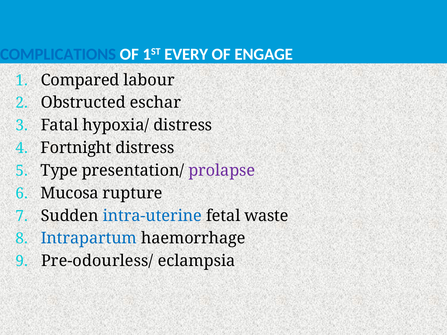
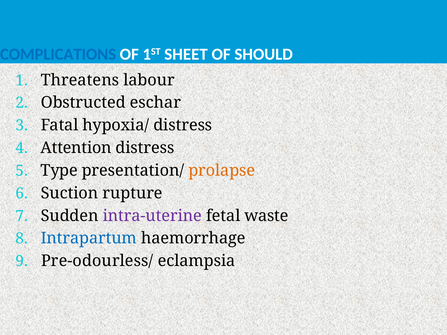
EVERY: EVERY -> SHEET
ENGAGE: ENGAGE -> SHOULD
Compared: Compared -> Threatens
Fortnight: Fortnight -> Attention
prolapse colour: purple -> orange
Mucosa: Mucosa -> Suction
intra-uterine colour: blue -> purple
